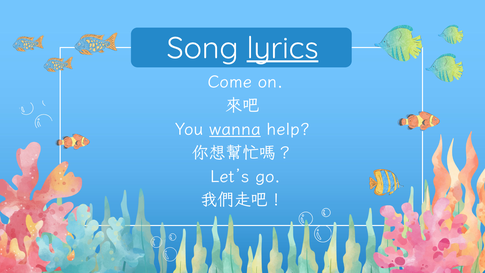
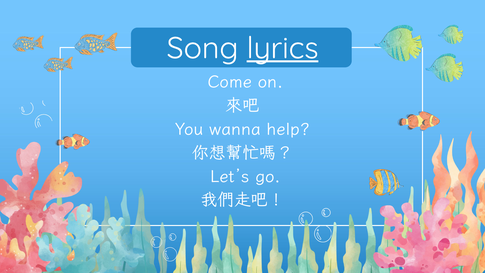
wanna underline: present -> none
